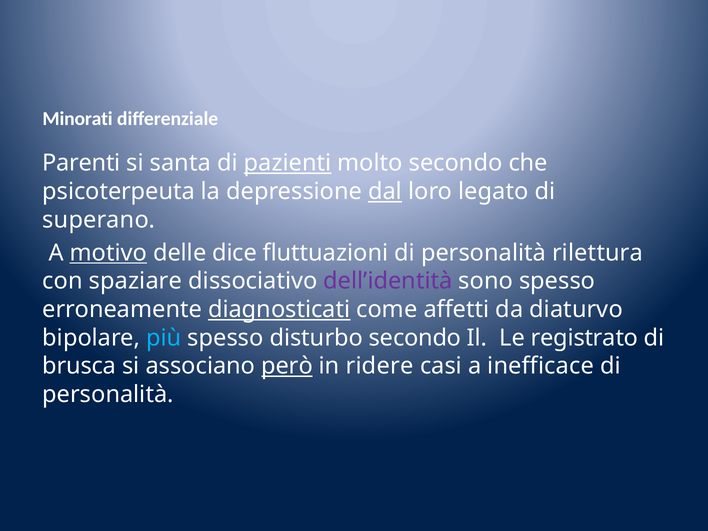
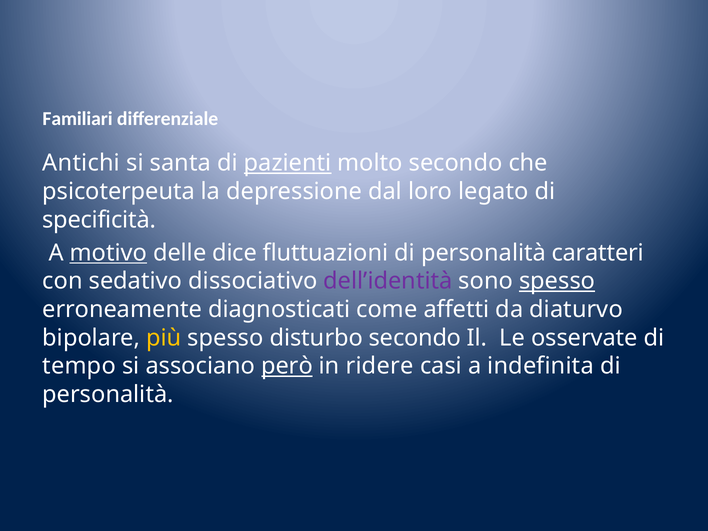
Minorati: Minorati -> Familiari
Parenti: Parenti -> Antichi
dal underline: present -> none
superano: superano -> specificità
rilettura: rilettura -> caratteri
spaziare: spaziare -> sedativo
spesso at (557, 281) underline: none -> present
diagnosticati underline: present -> none
più colour: light blue -> yellow
registrato: registrato -> osservate
brusca: brusca -> tempo
inefficace: inefficace -> indefinita
